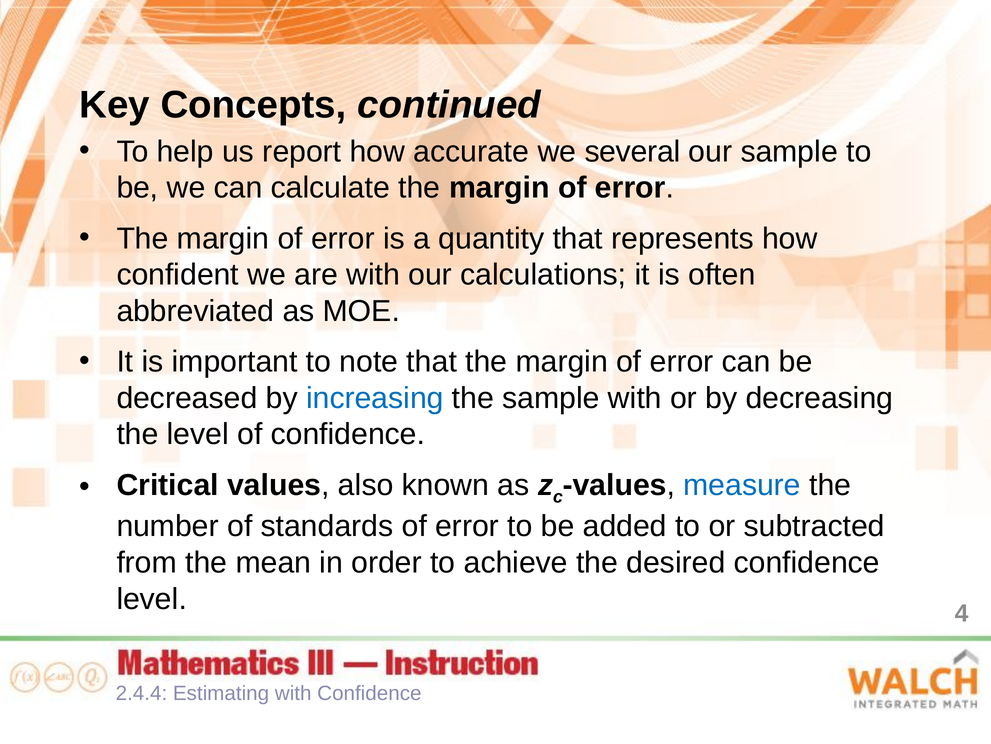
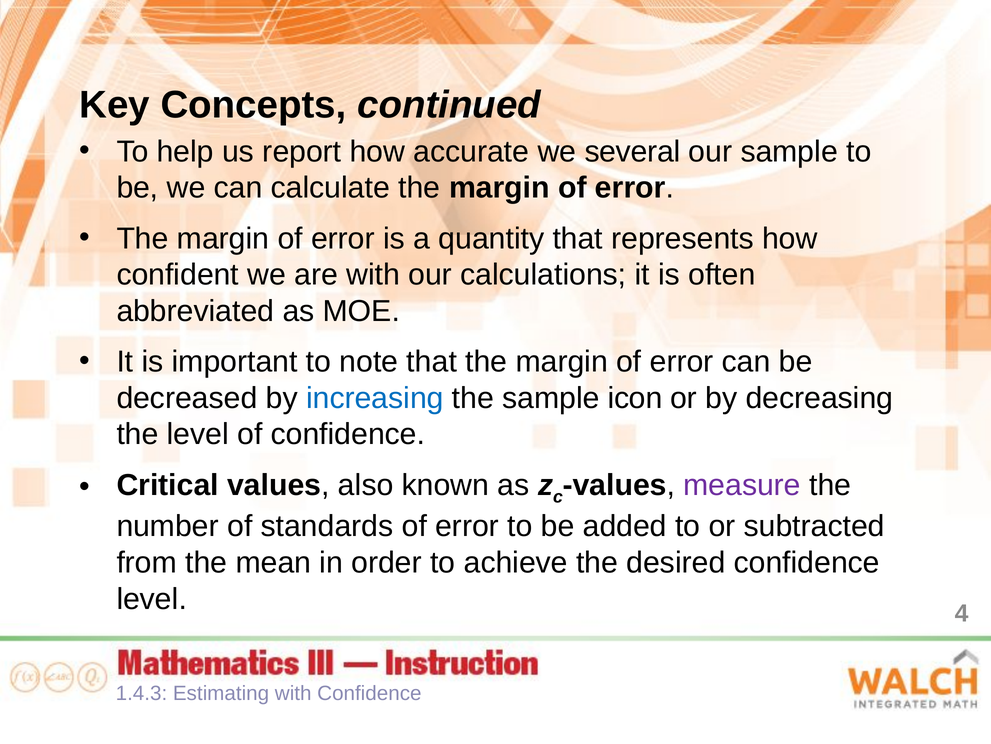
sample with: with -> icon
measure colour: blue -> purple
2.4.4: 2.4.4 -> 1.4.3
